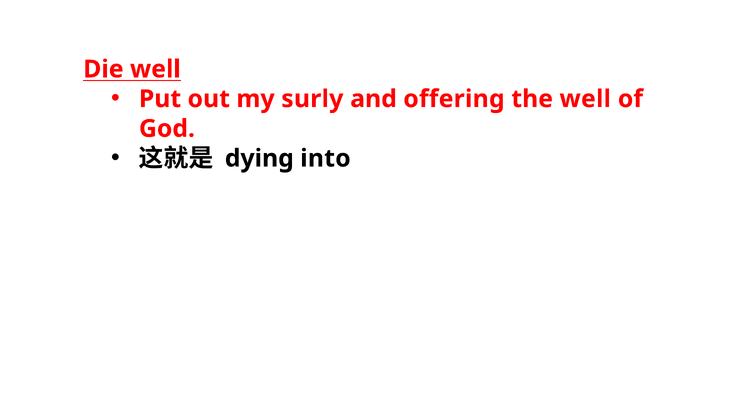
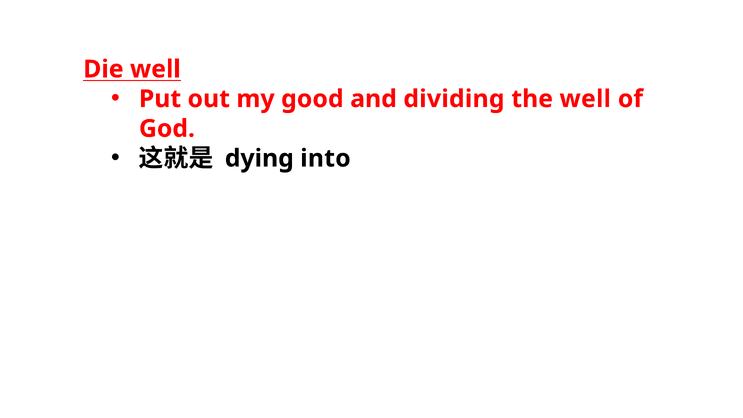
surly: surly -> good
offering: offering -> dividing
